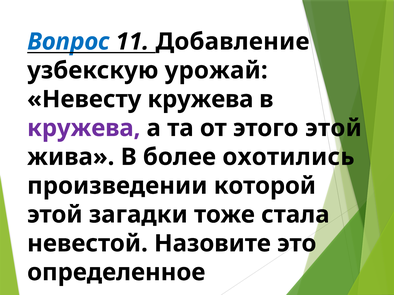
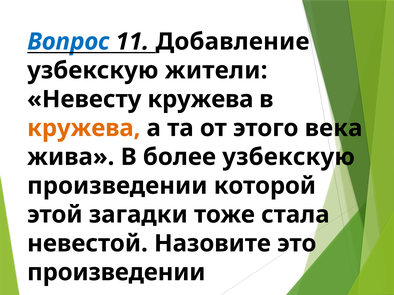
урожай: урожай -> жители
кружева at (84, 128) colour: purple -> orange
этого этой: этой -> века
более охотились: охотились -> узбекскую
определенное at (116, 273): определенное -> произведении
